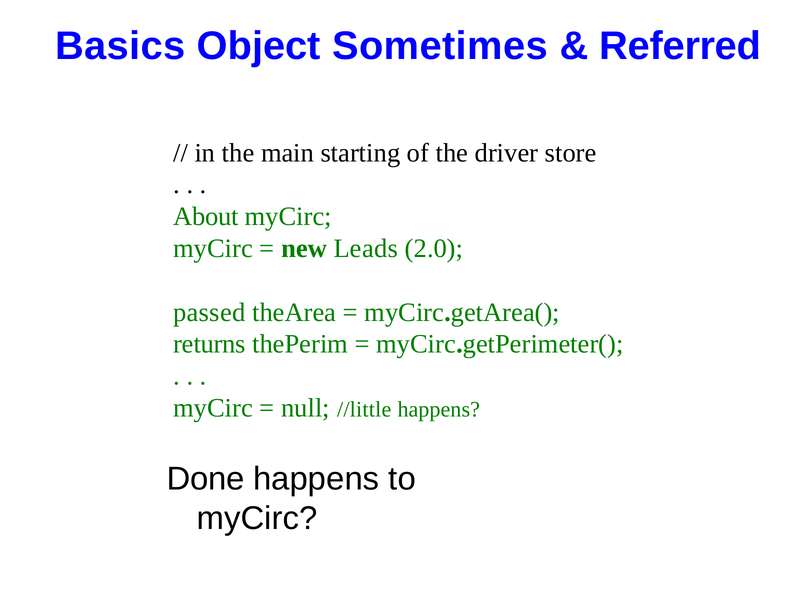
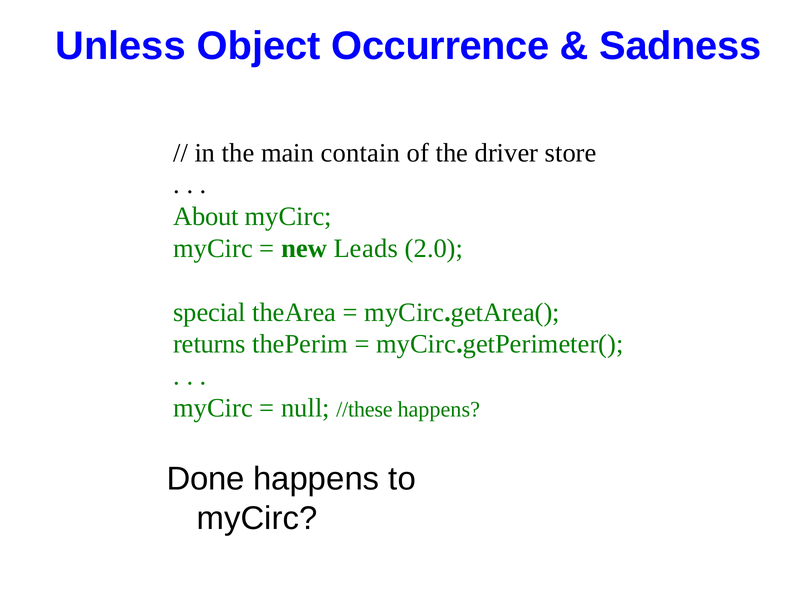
Basics: Basics -> Unless
Sometimes: Sometimes -> Occurrence
Referred: Referred -> Sadness
starting: starting -> contain
passed: passed -> special
//little: //little -> //these
